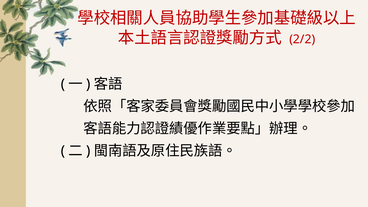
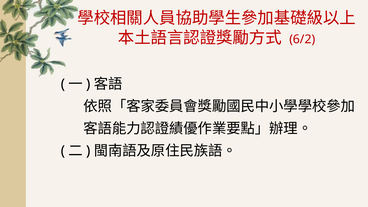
2/2: 2/2 -> 6/2
